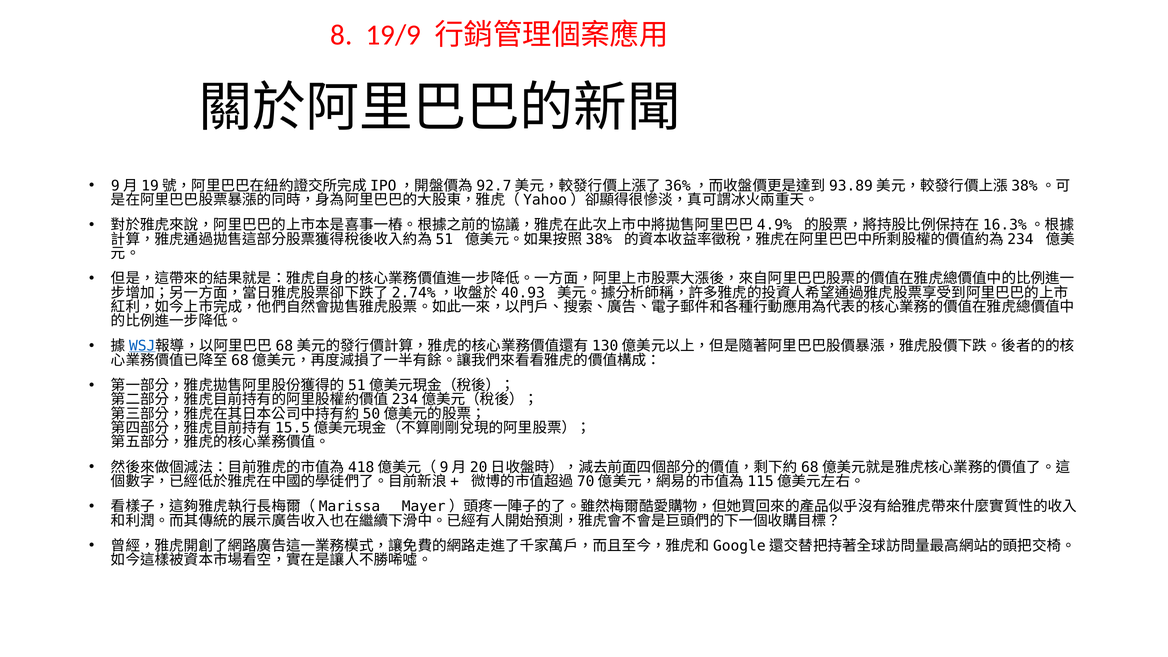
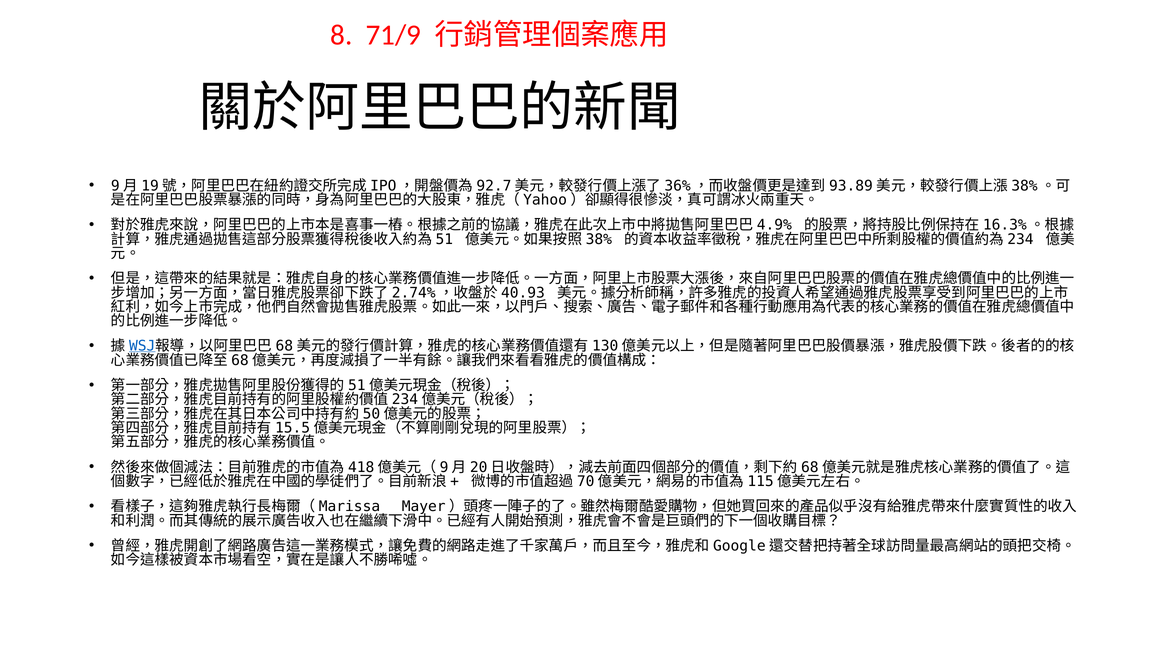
19/9: 19/9 -> 71/9
